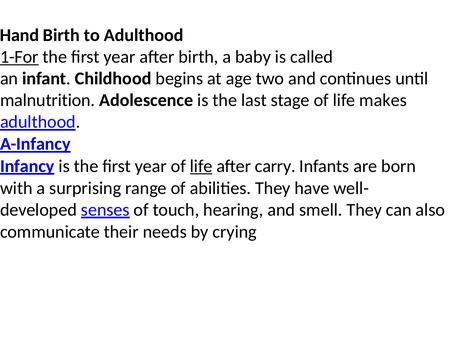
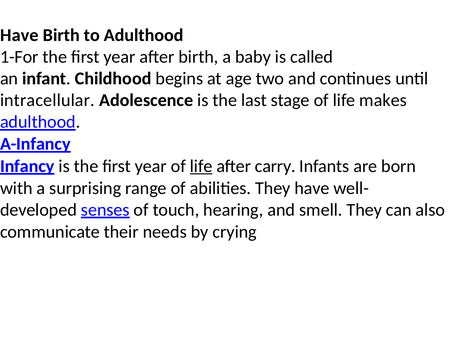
Hand at (20, 35): Hand -> Have
1-For underline: present -> none
malnutrition: malnutrition -> intracellular
